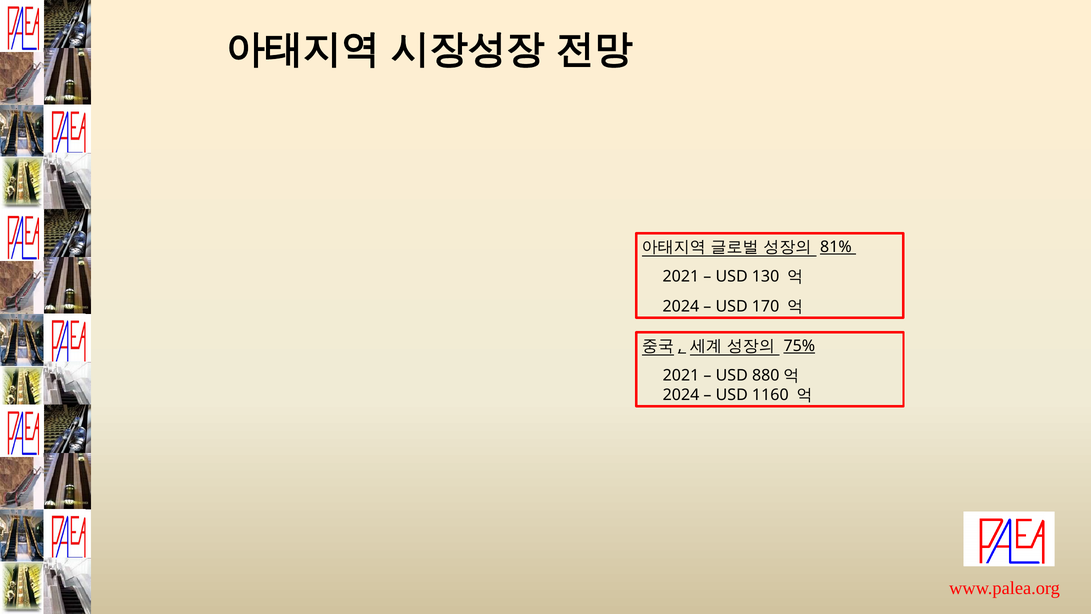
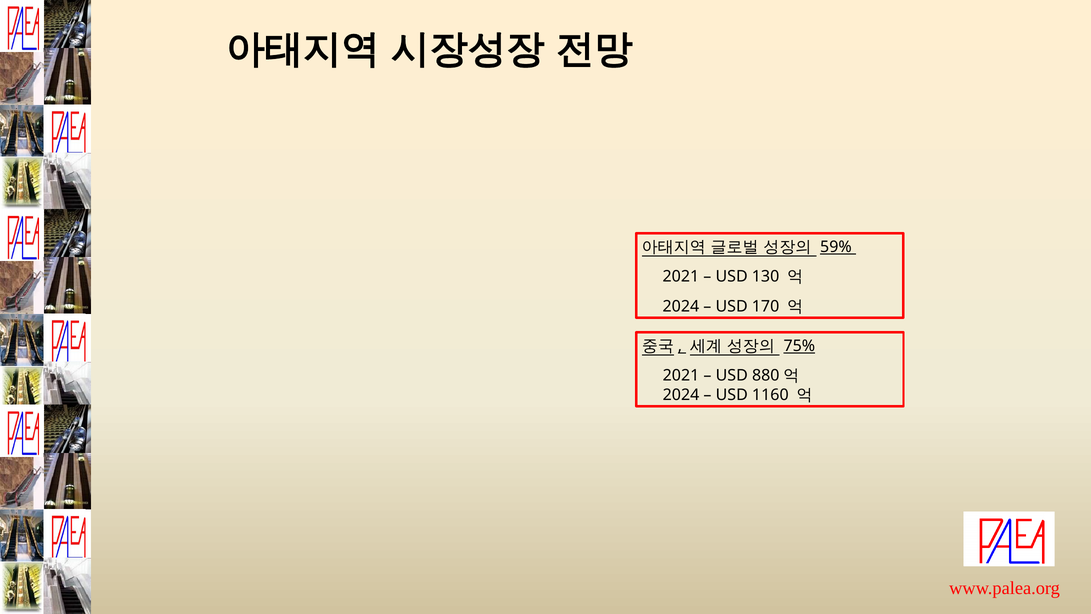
81%: 81% -> 59%
